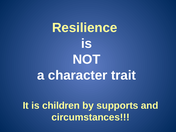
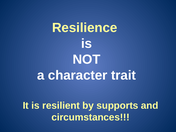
children: children -> resilient
